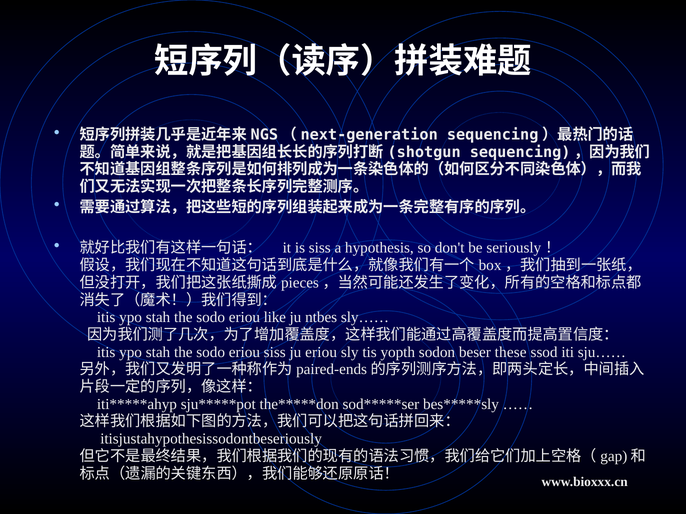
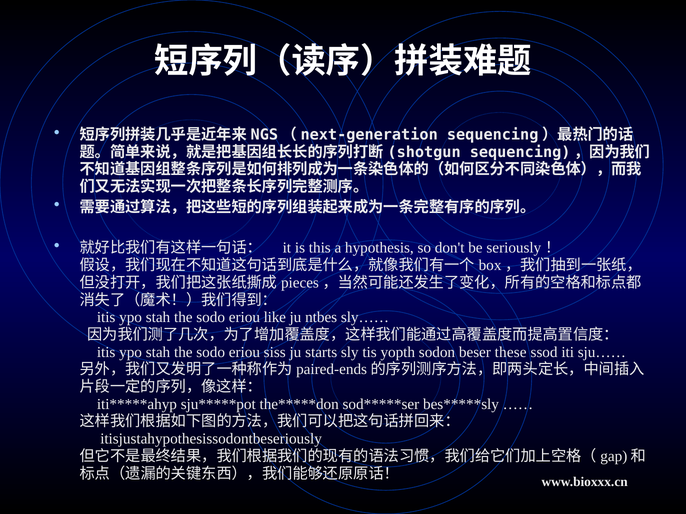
is siss: siss -> this
ju eriou: eriou -> starts
